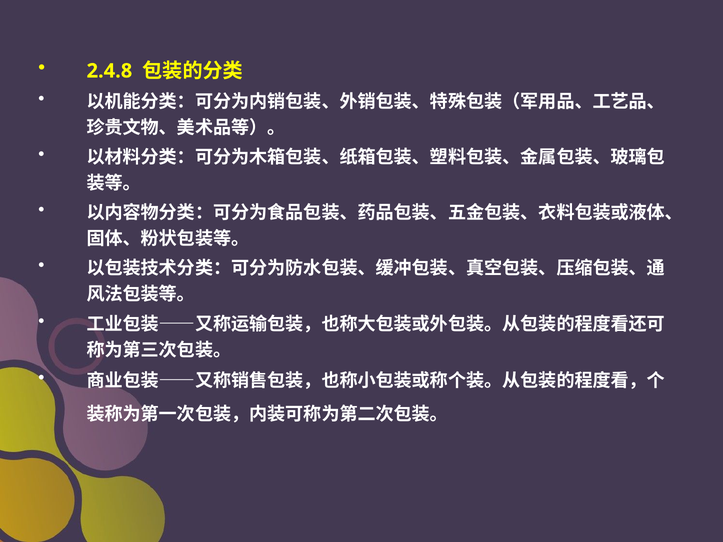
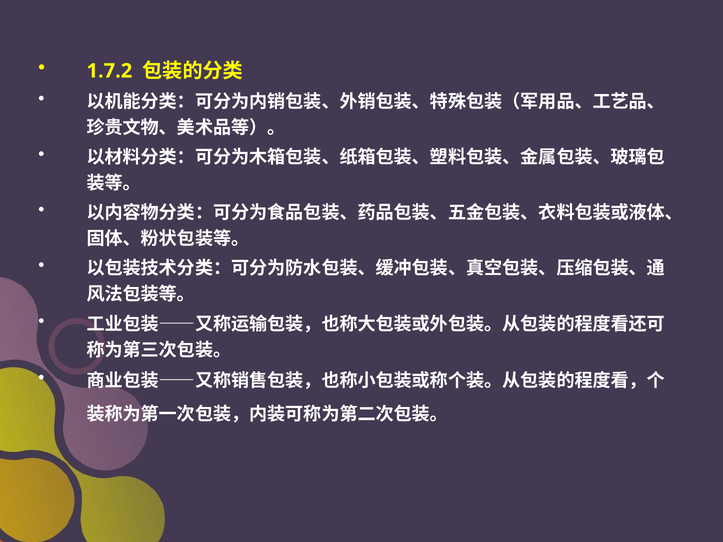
2.4.8: 2.4.8 -> 1.7.2
